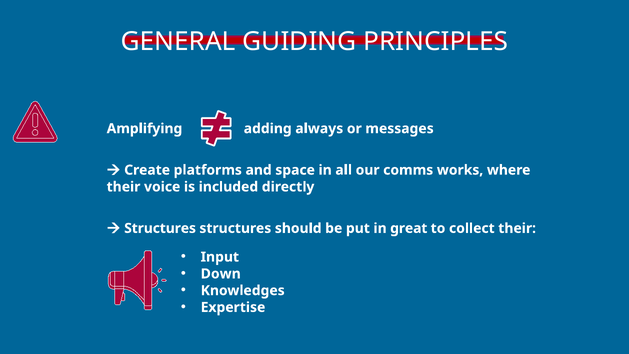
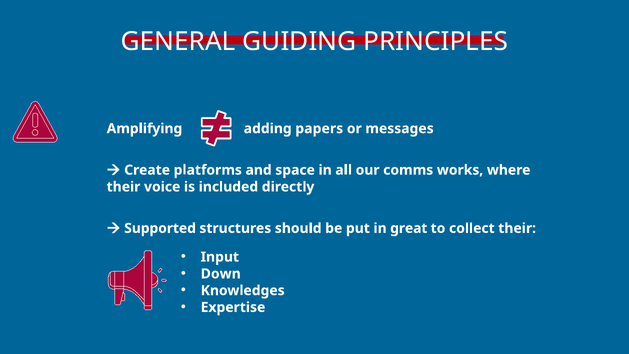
always: always -> papers
Structures at (160, 228): Structures -> Supported
